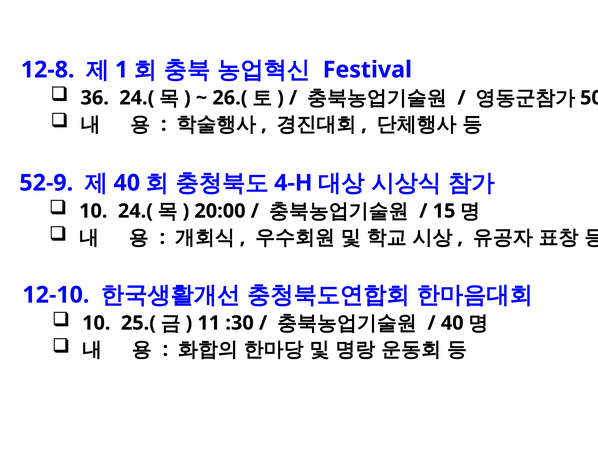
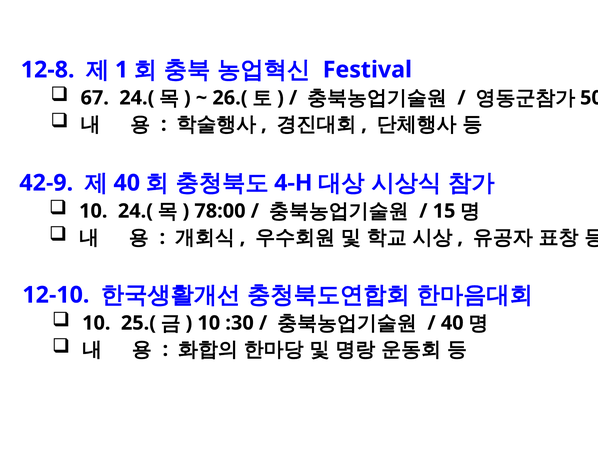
36: 36 -> 67
52-9: 52-9 -> 42-9
20:00: 20:00 -> 78:00
11 at (209, 323): 11 -> 10
